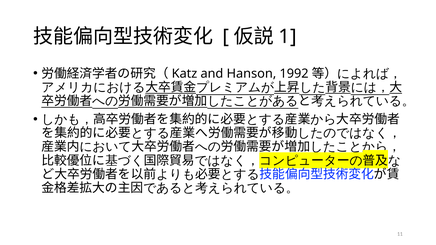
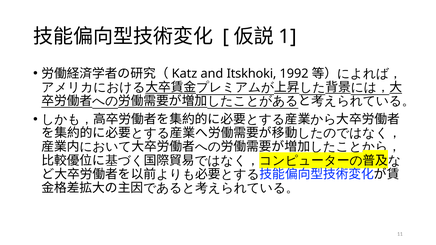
Hanson: Hanson -> Itskhoki
